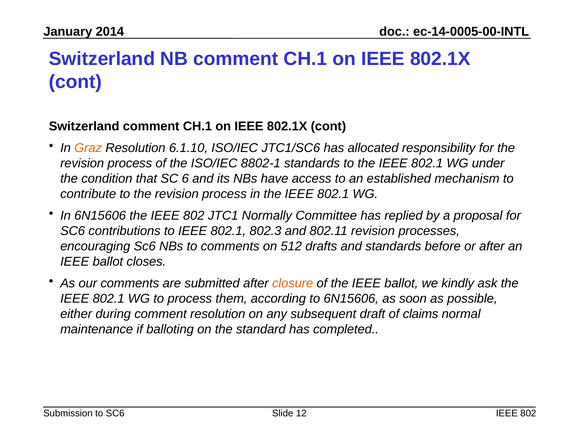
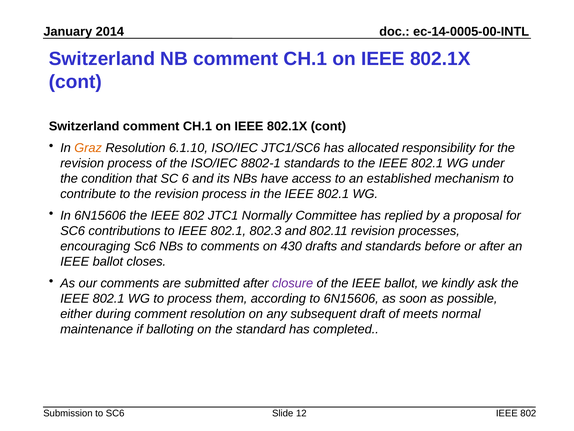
512: 512 -> 430
closure colour: orange -> purple
claims: claims -> meets
